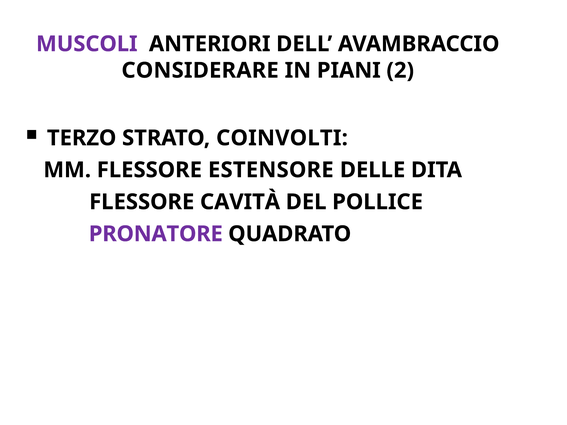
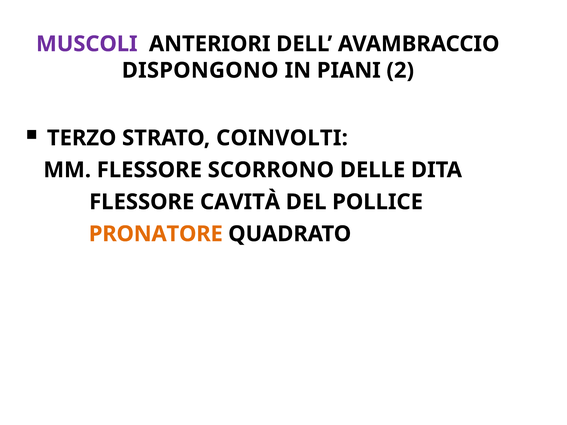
CONSIDERARE: CONSIDERARE -> DISPONGONO
ESTENSORE: ESTENSORE -> SCORRONO
PRONATORE colour: purple -> orange
